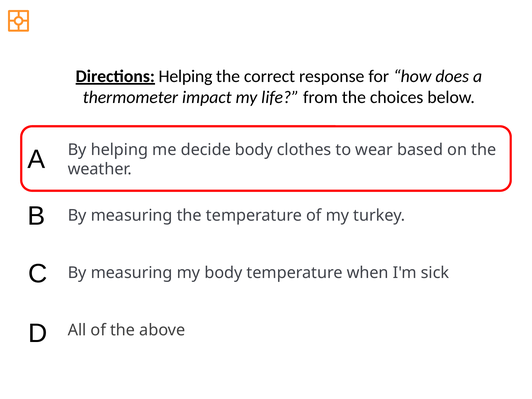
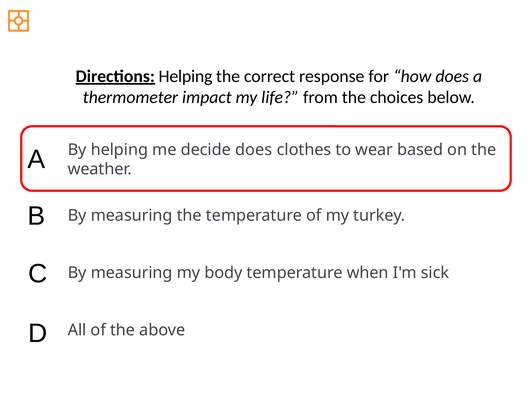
decide body: body -> does
